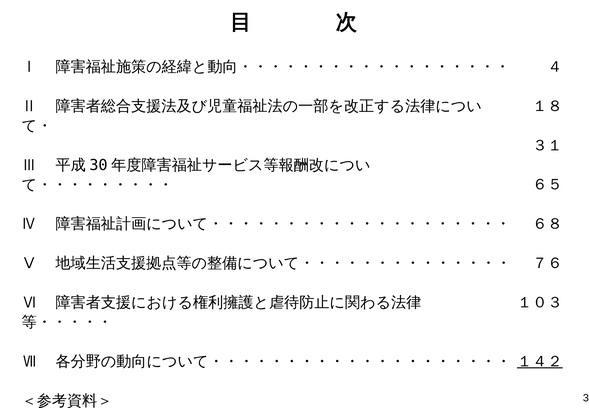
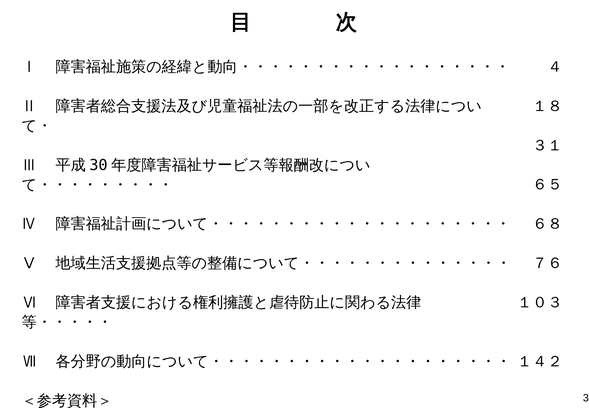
１４２ underline: present -> none
